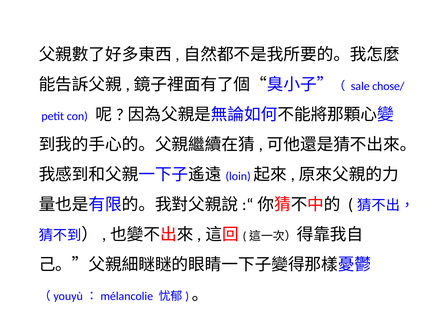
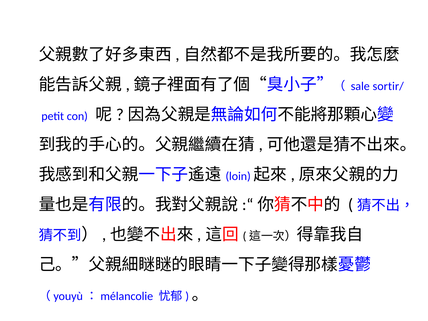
chose/: chose/ -> sortir/
